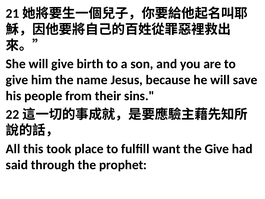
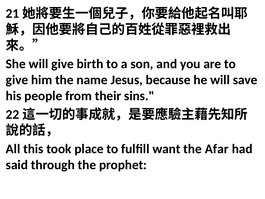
the Give: Give -> Afar
